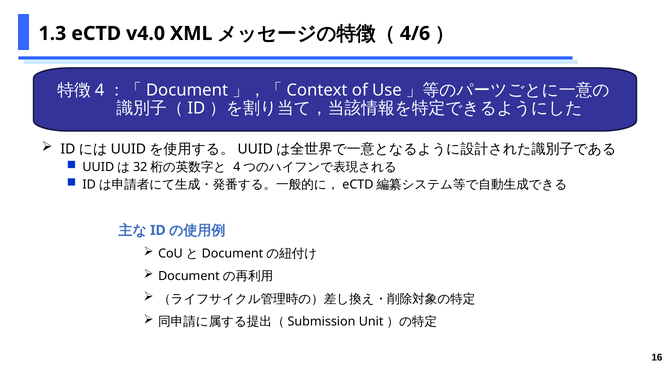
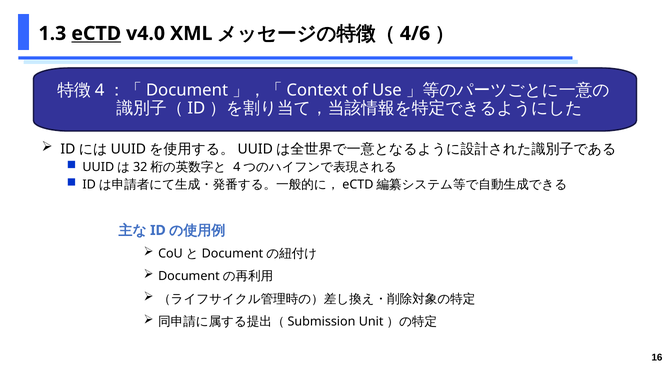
eCTD underline: none -> present
